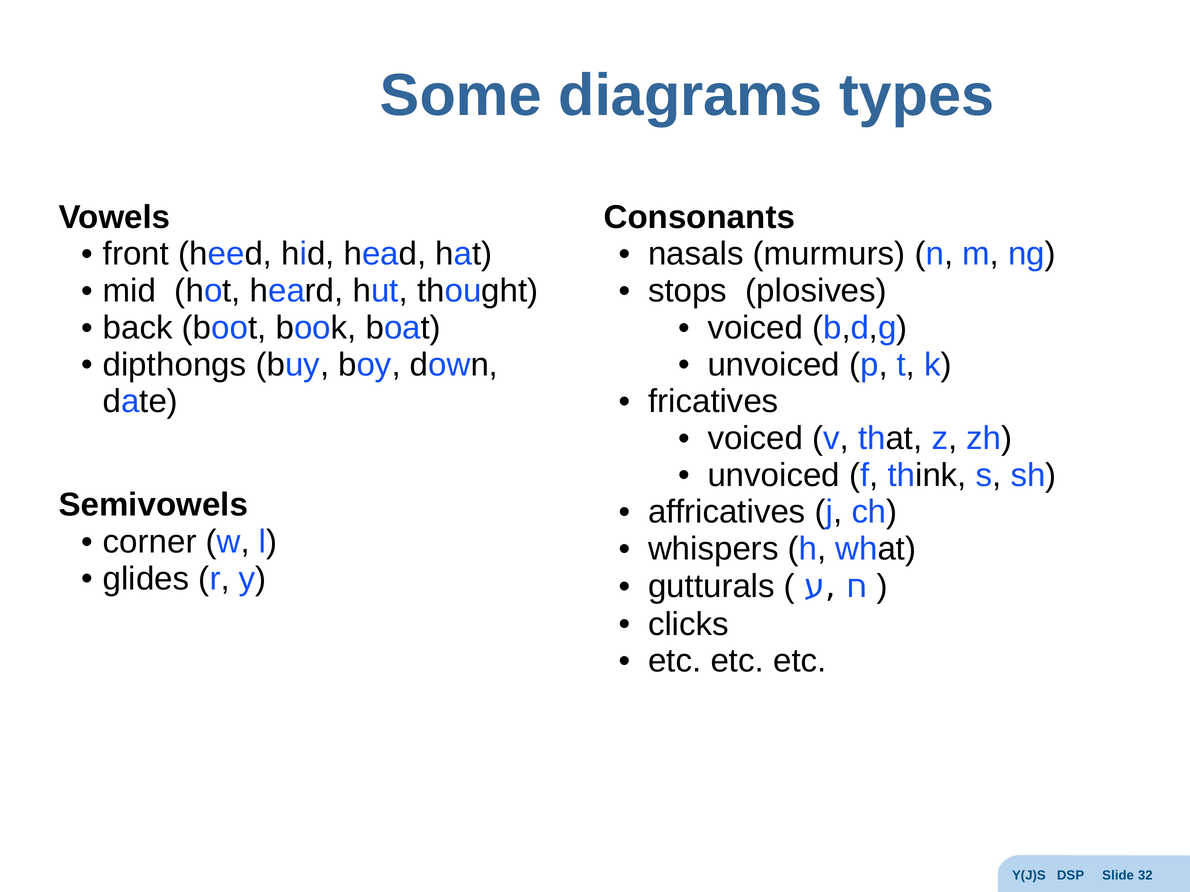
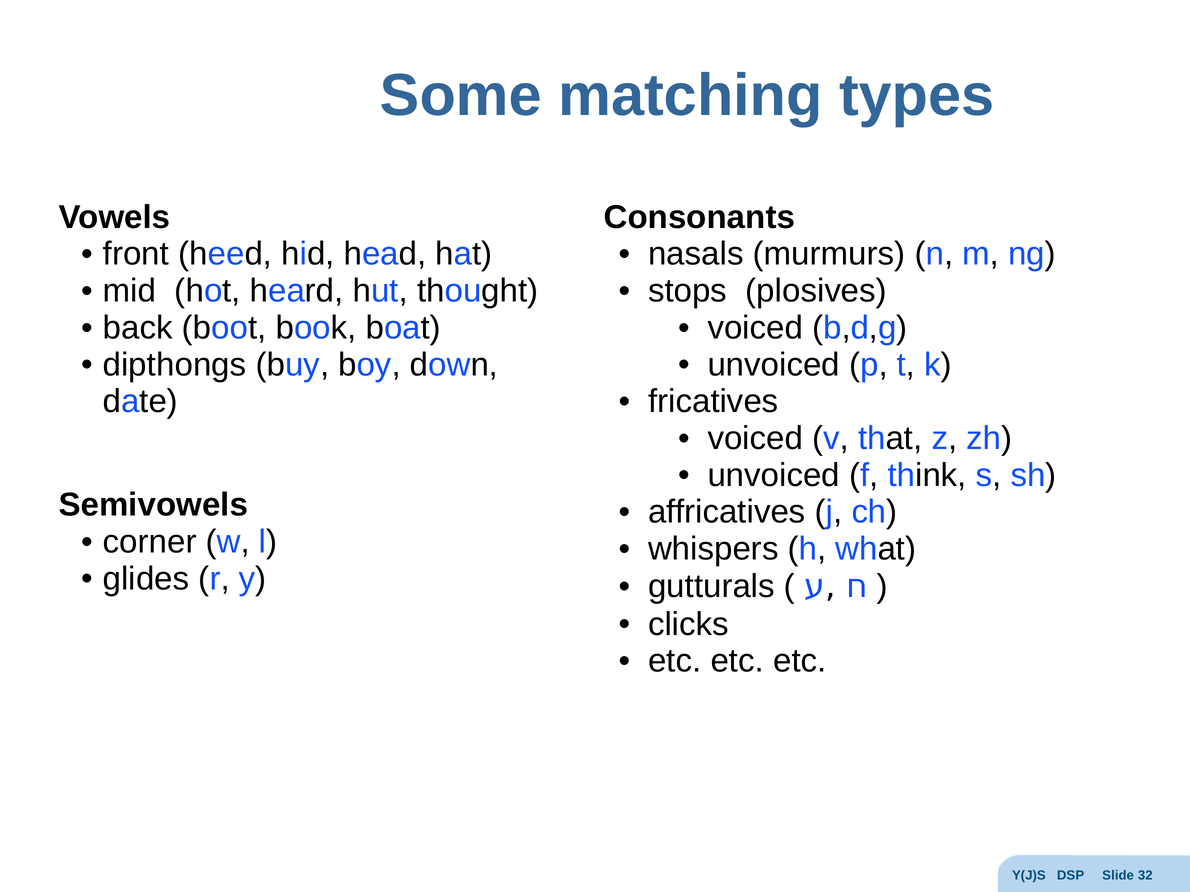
diagrams: diagrams -> matching
